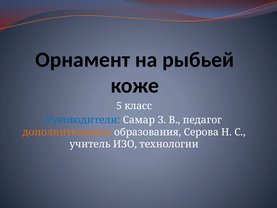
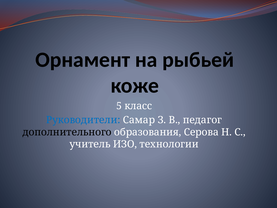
дополнительного colour: orange -> black
